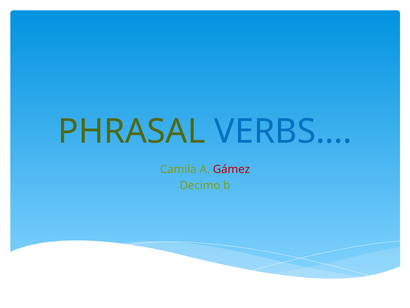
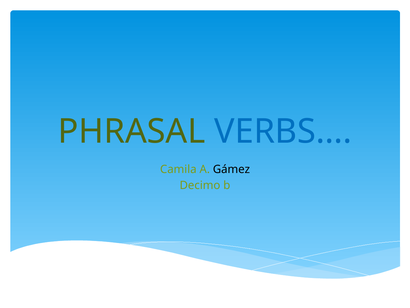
Gámez colour: red -> black
